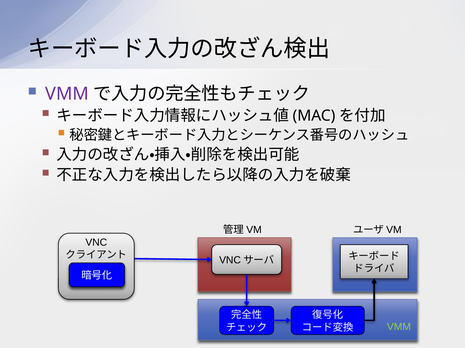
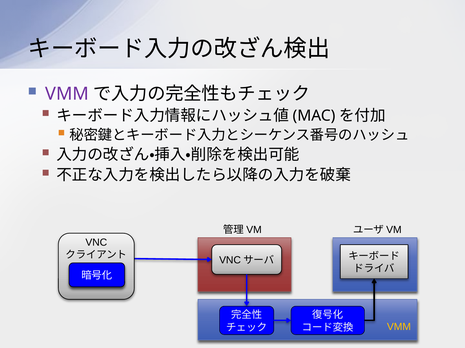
VMM at (399, 327) colour: light green -> yellow
